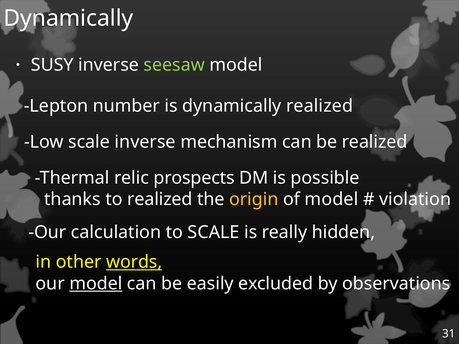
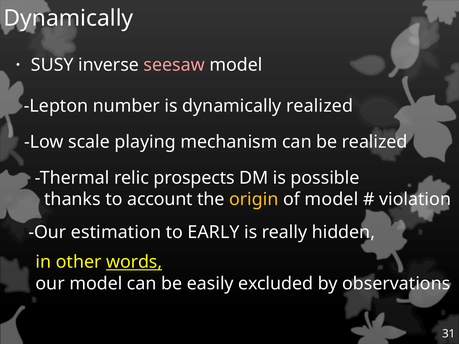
seesaw colour: light green -> pink
scale inverse: inverse -> playing
to realized: realized -> account
calculation: calculation -> estimation
to SCALE: SCALE -> EARLY
model at (96, 284) underline: present -> none
